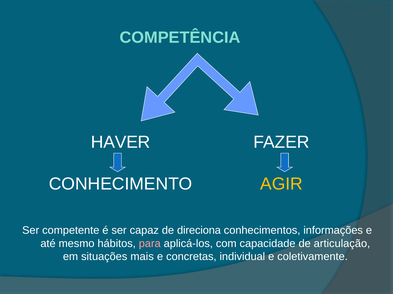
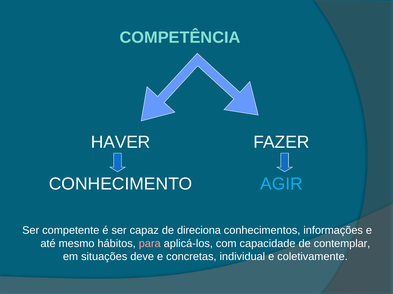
AGIR colour: yellow -> light blue
articulação: articulação -> contemplar
mais: mais -> deve
